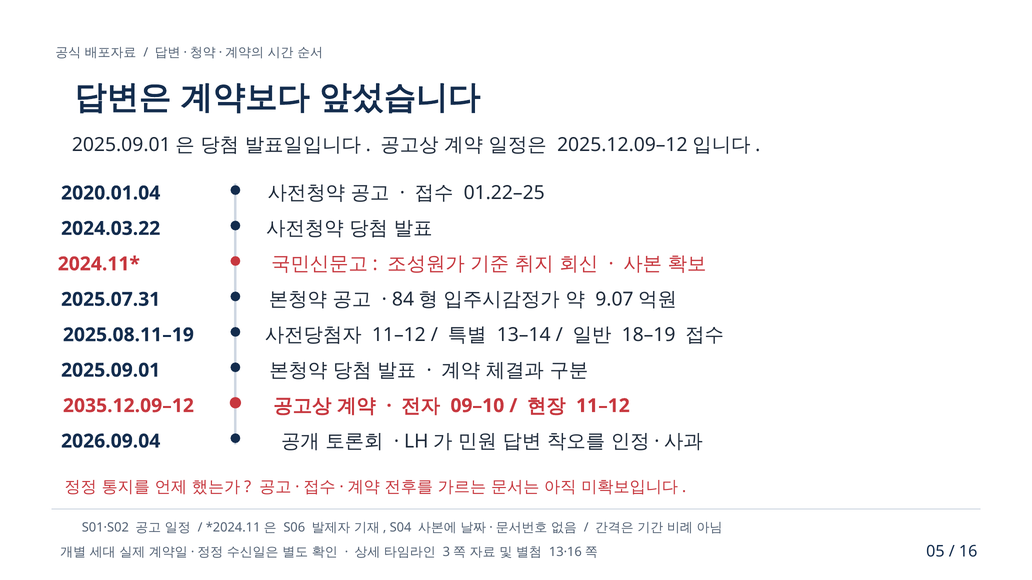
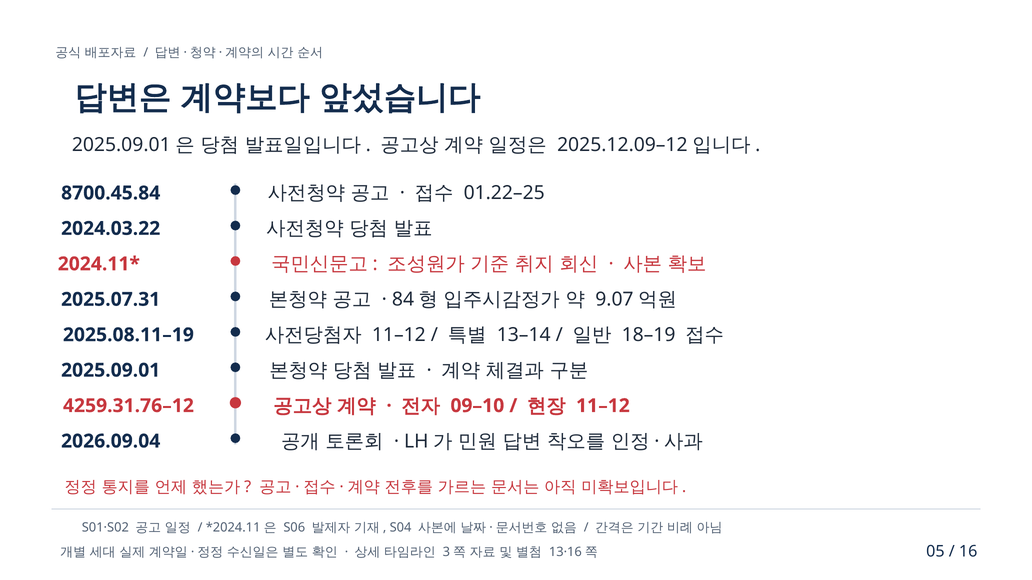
2020.01.04: 2020.01.04 -> 8700.45.84
2035.12.09–12: 2035.12.09–12 -> 4259.31.76–12
